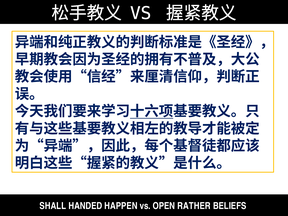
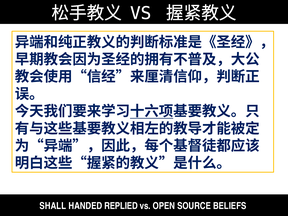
HAPPEN: HAPPEN -> REPLIED
RATHER: RATHER -> SOURCE
